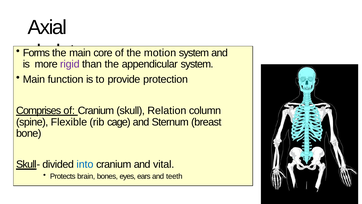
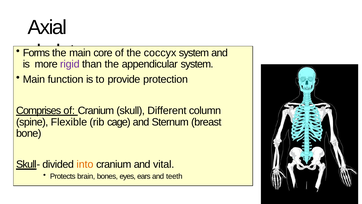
motion: motion -> coccyx
Relation: Relation -> Different
into colour: blue -> orange
